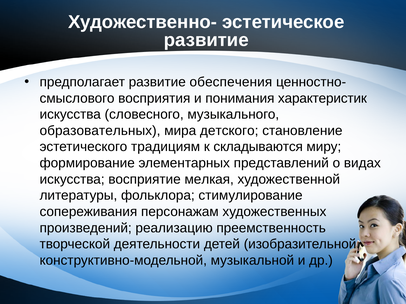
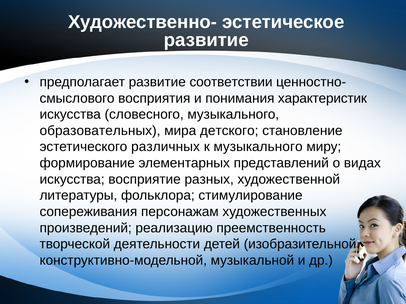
обеспечения: обеспечения -> соответствии
традициям: традициям -> различных
к складываются: складываются -> музыкального
мелкая: мелкая -> разных
